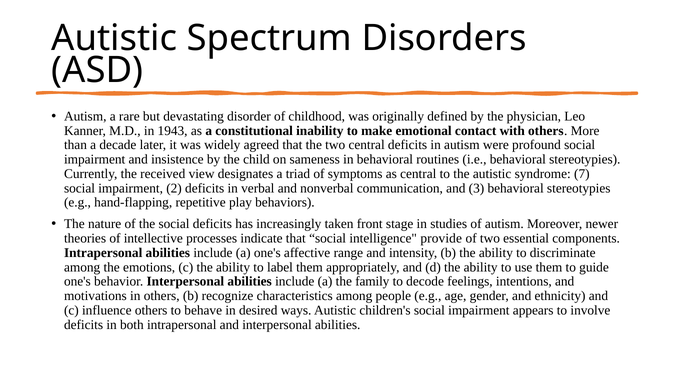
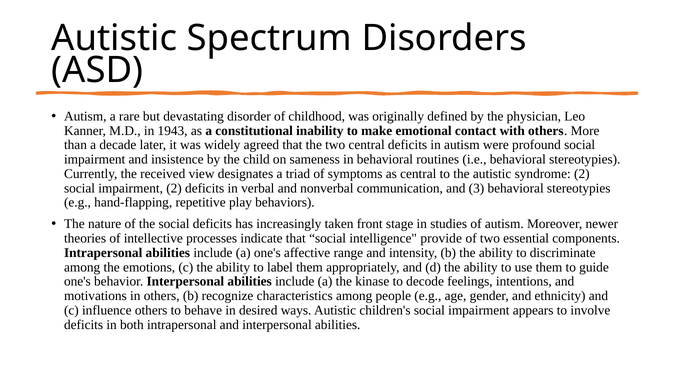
syndrome 7: 7 -> 2
family: family -> kinase
